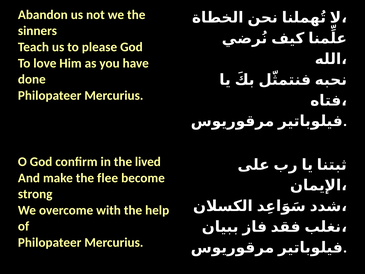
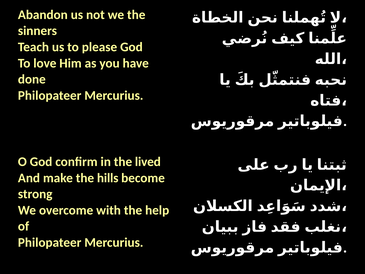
flee: flee -> hills
